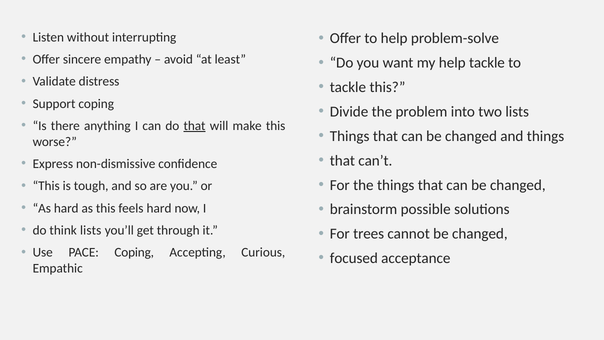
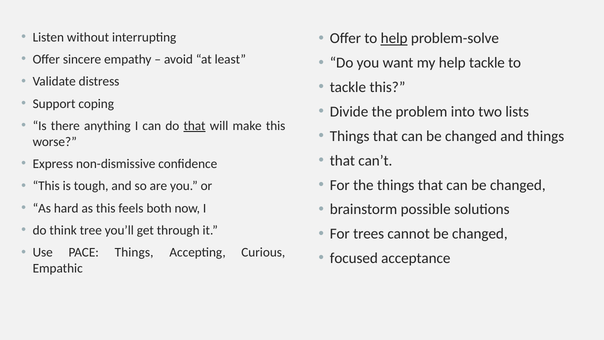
help at (394, 38) underline: none -> present
feels hard: hard -> both
think lists: lists -> tree
PACE Coping: Coping -> Things
